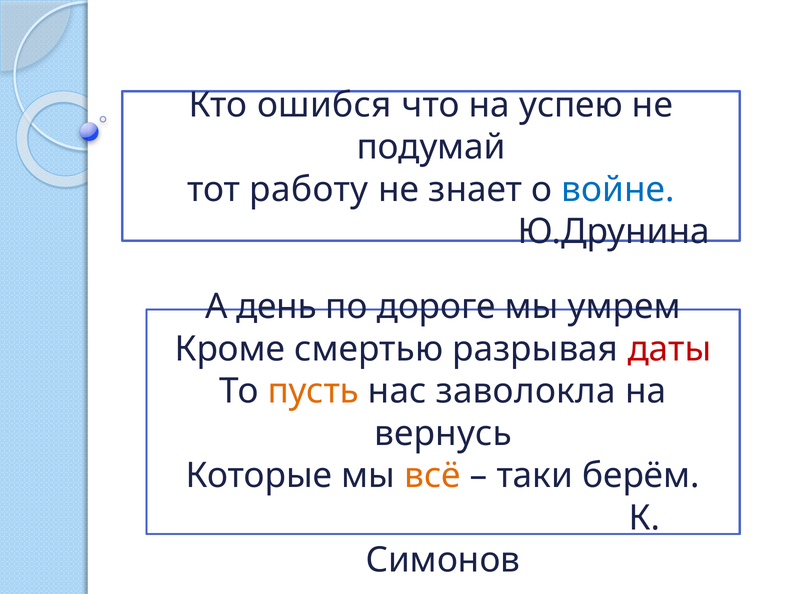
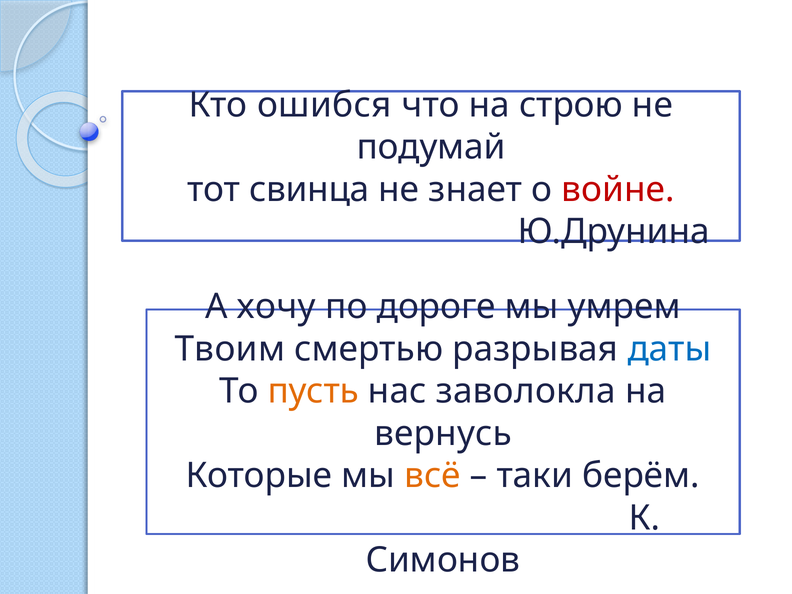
успею: успею -> строю
работу: работу -> свинца
войне colour: blue -> red
день: день -> хочу
Кроме: Кроме -> Твоим
даты colour: red -> blue
